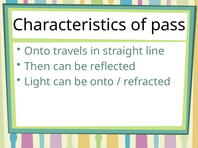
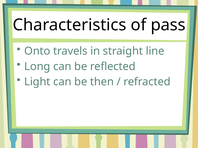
Then: Then -> Long
be onto: onto -> then
